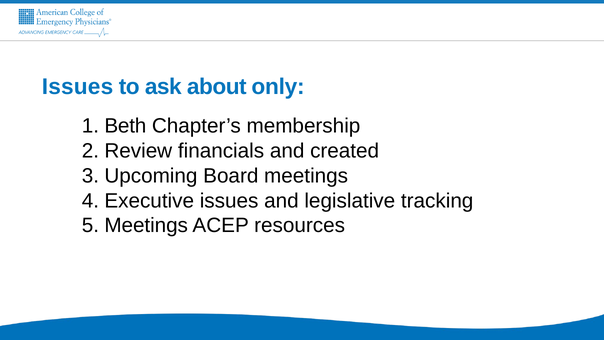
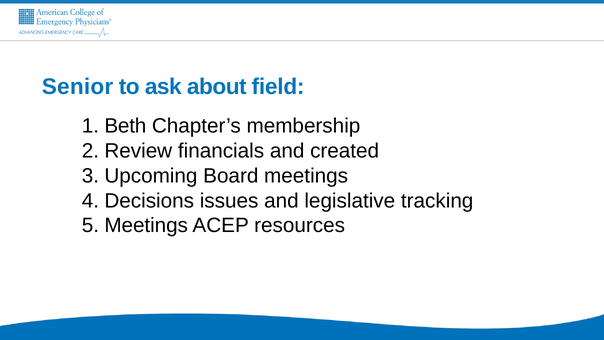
Issues at (78, 87): Issues -> Senior
only: only -> field
Executive: Executive -> Decisions
